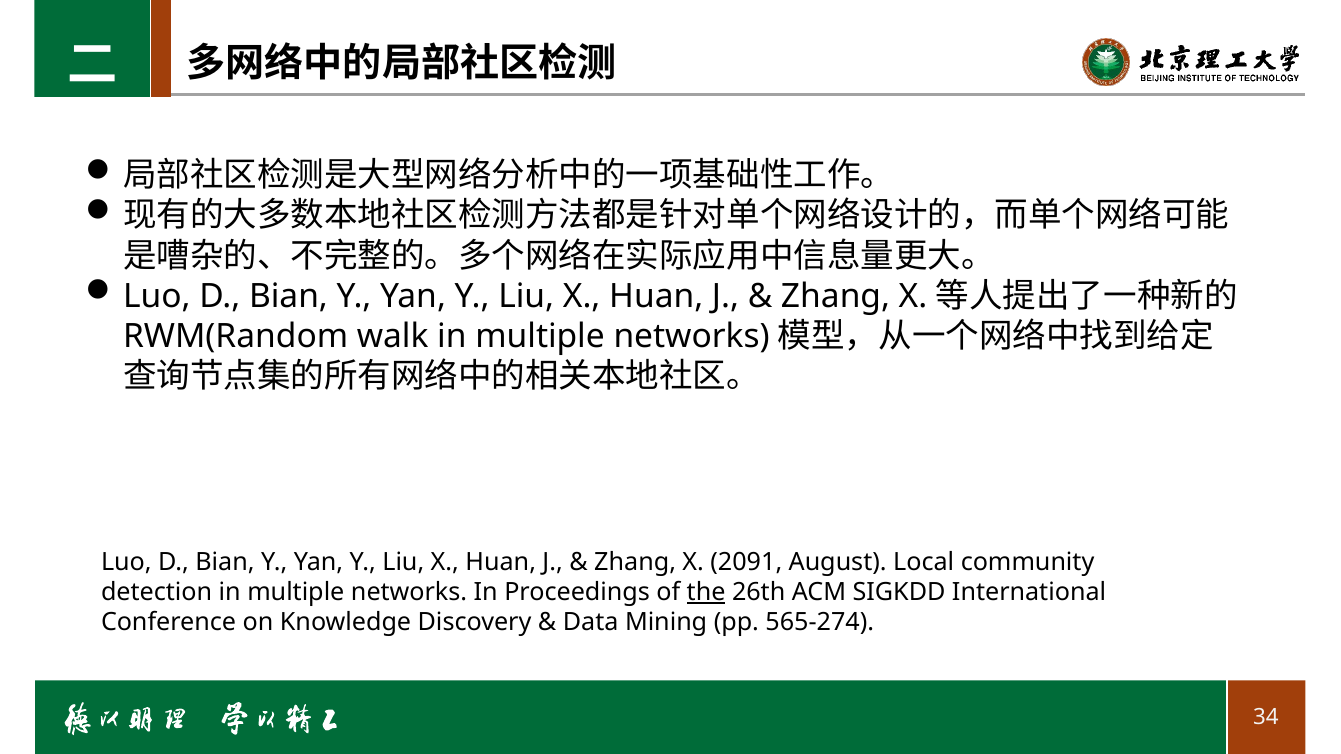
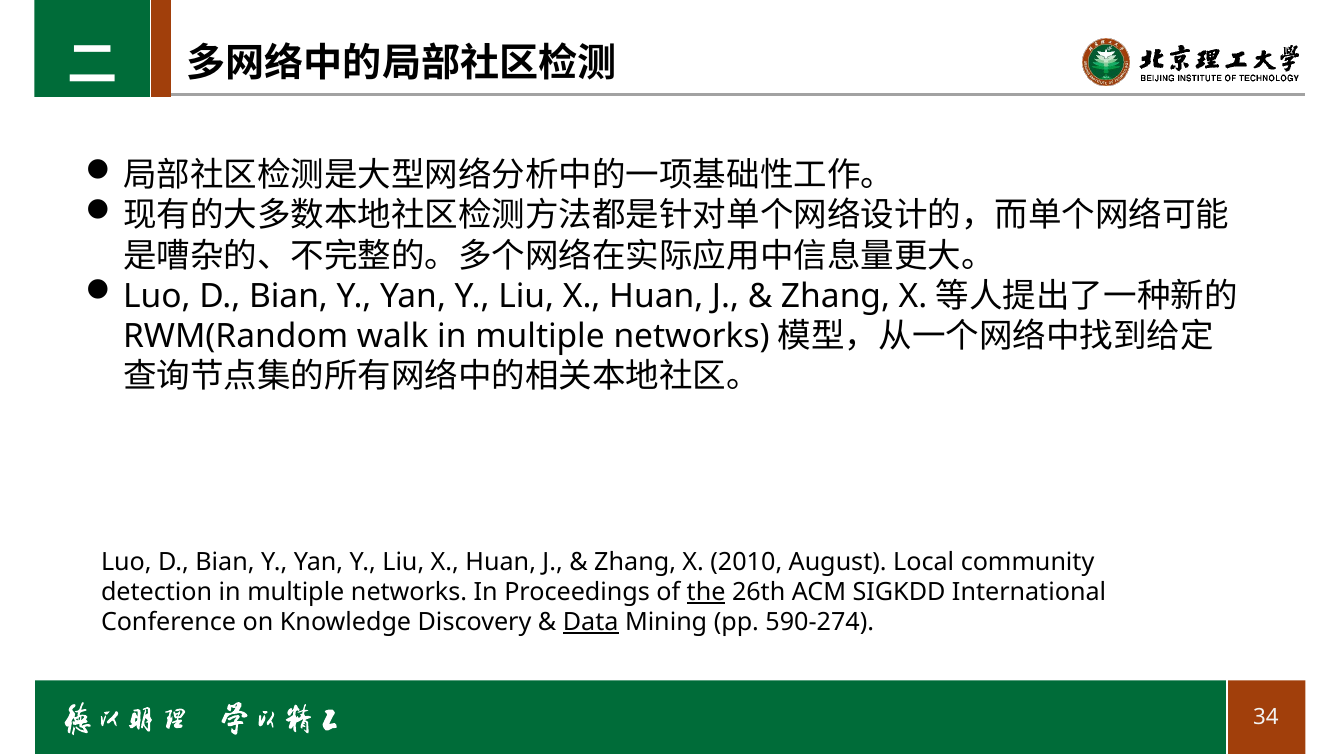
2091: 2091 -> 2010
Data underline: none -> present
565-274: 565-274 -> 590-274
